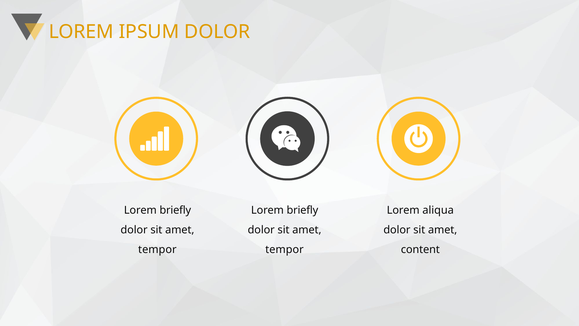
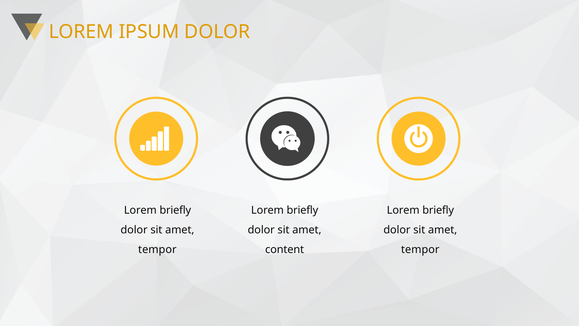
aliqua at (438, 210): aliqua -> briefly
tempor at (284, 249): tempor -> content
content at (420, 249): content -> tempor
